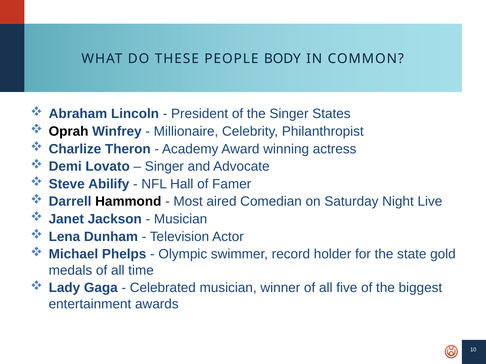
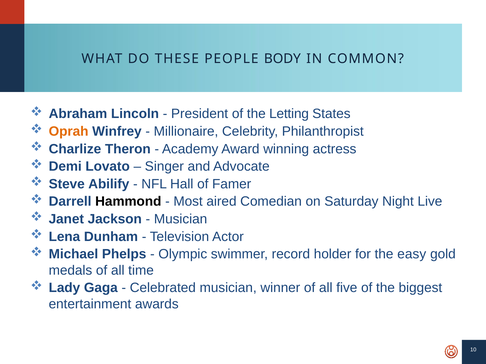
the Singer: Singer -> Letting
Oprah colour: black -> orange
state: state -> easy
